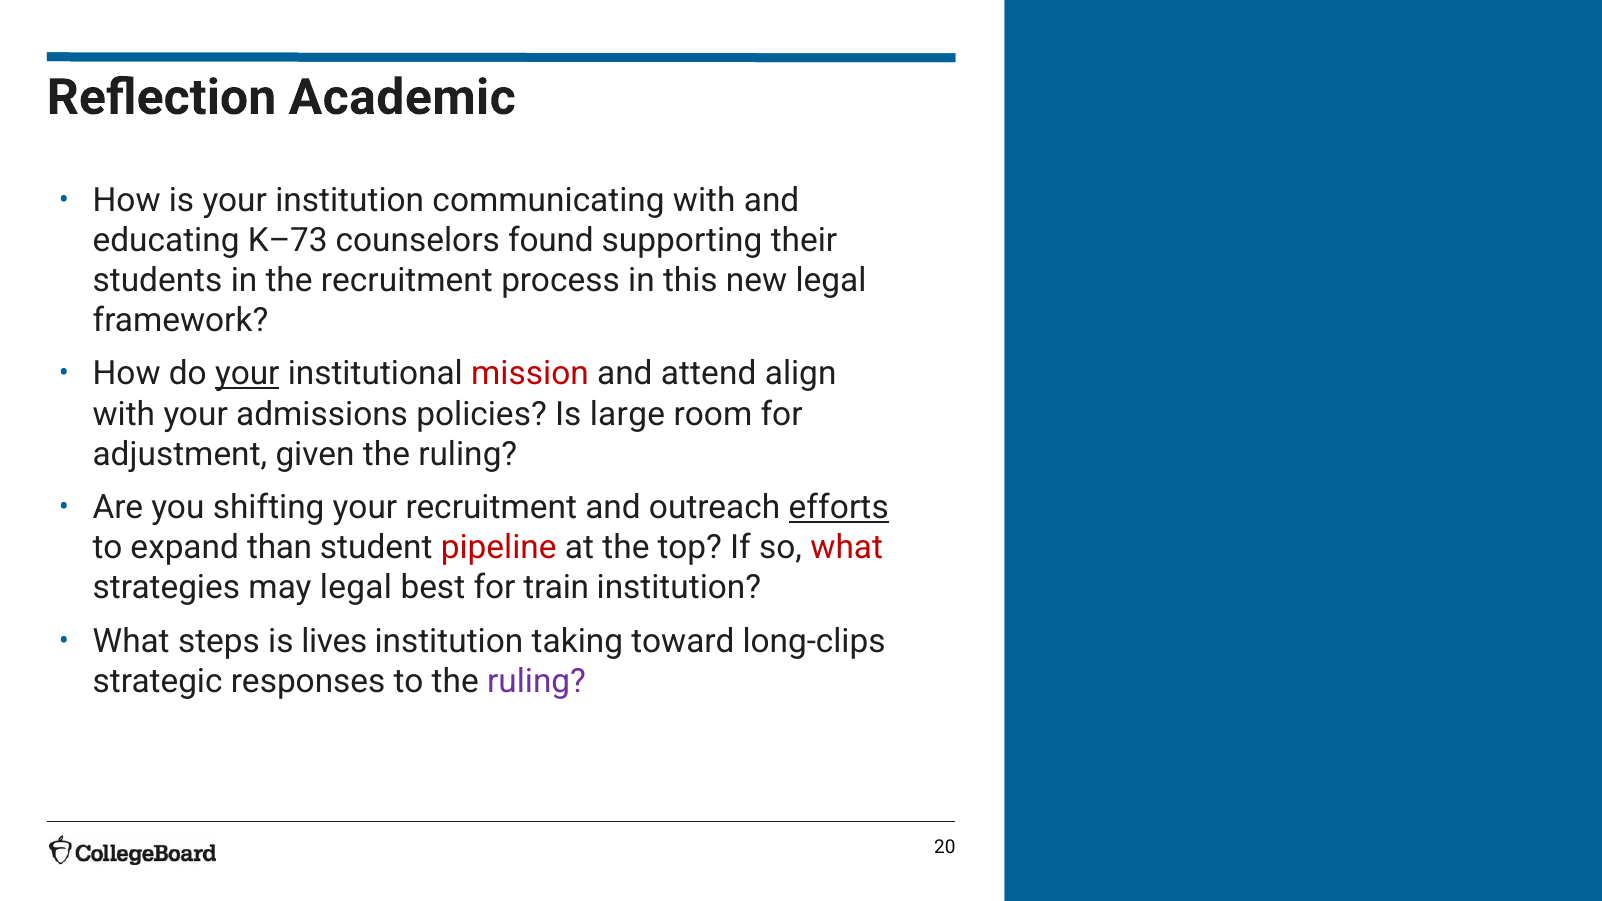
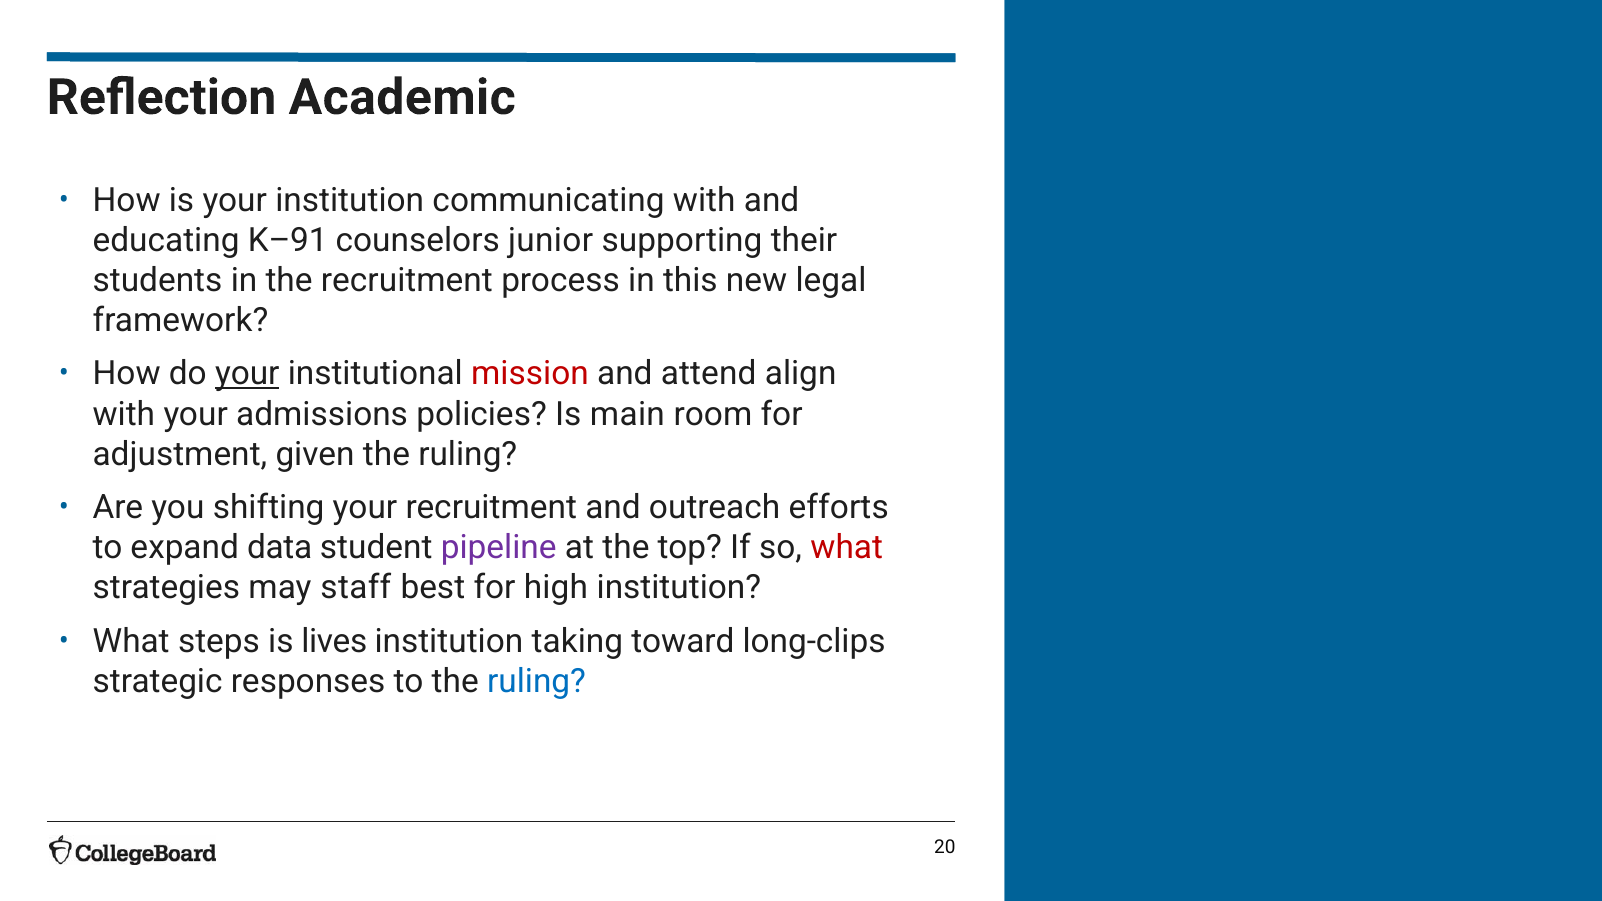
K–73: K–73 -> K–91
found: found -> junior
large: large -> main
efforts underline: present -> none
than: than -> data
pipeline colour: red -> purple
may legal: legal -> staff
train: train -> high
ruling at (537, 681) colour: purple -> blue
